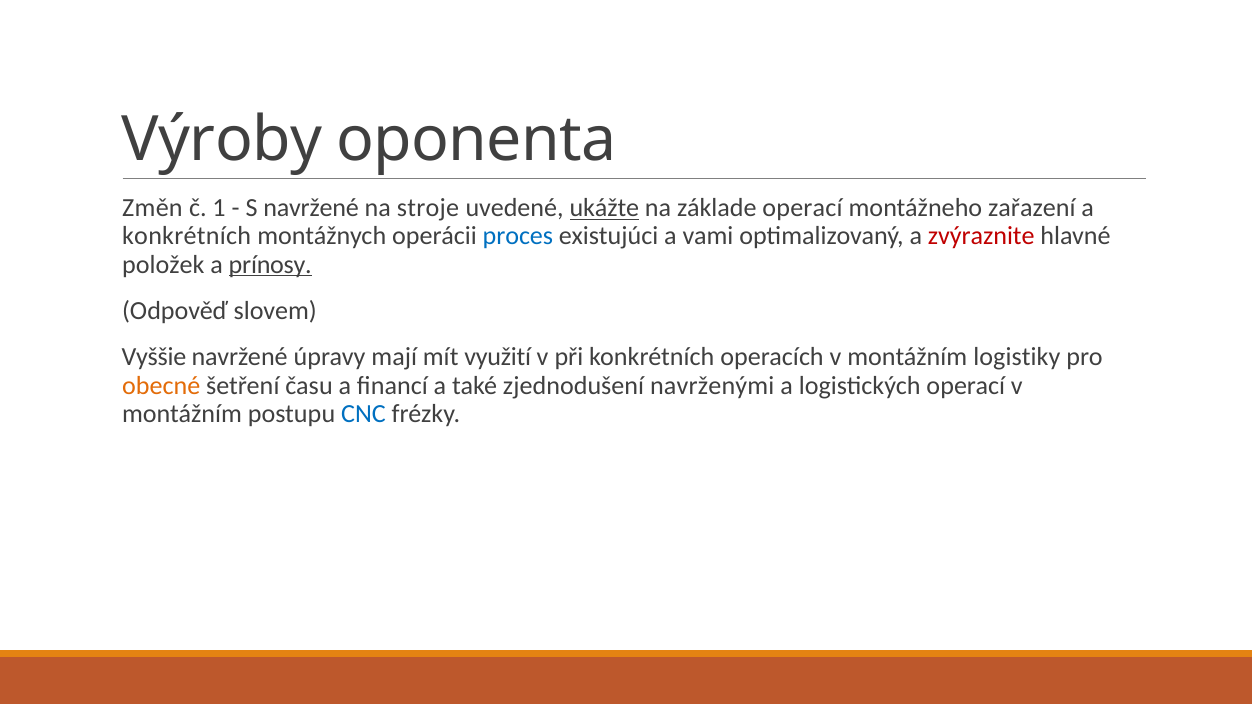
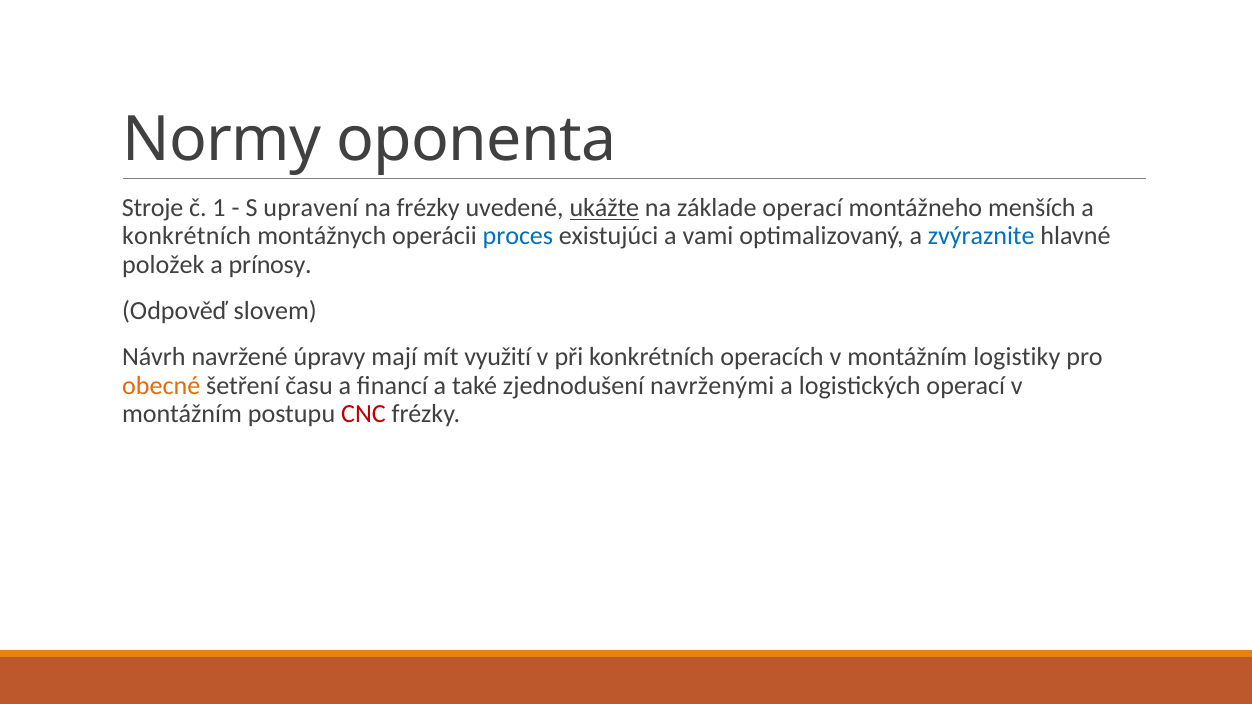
Výroby: Výroby -> Normy
Změn: Změn -> Stroje
S navržené: navržené -> upravení
na stroje: stroje -> frézky
zařazení: zařazení -> menších
zvýraznite colour: red -> blue
prínosy underline: present -> none
Vyššie: Vyššie -> Návrh
CNC colour: blue -> red
